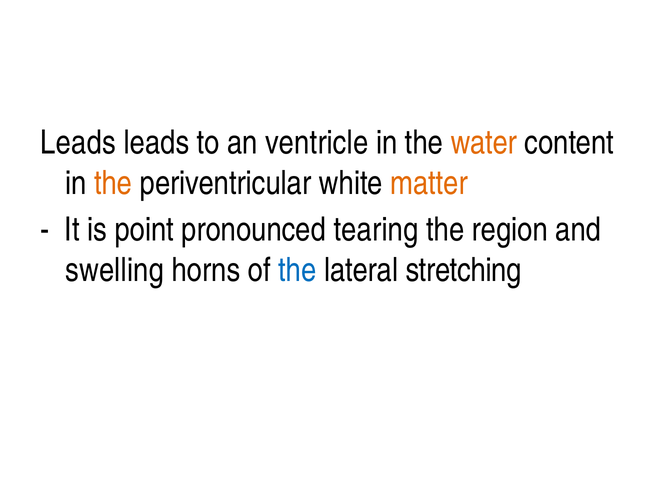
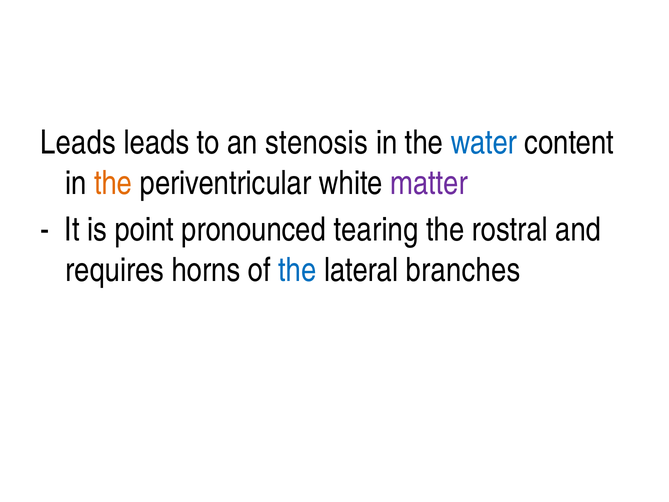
ventricle: ventricle -> stenosis
water colour: orange -> blue
matter colour: orange -> purple
region: region -> rostral
swelling: swelling -> requires
stretching: stretching -> branches
